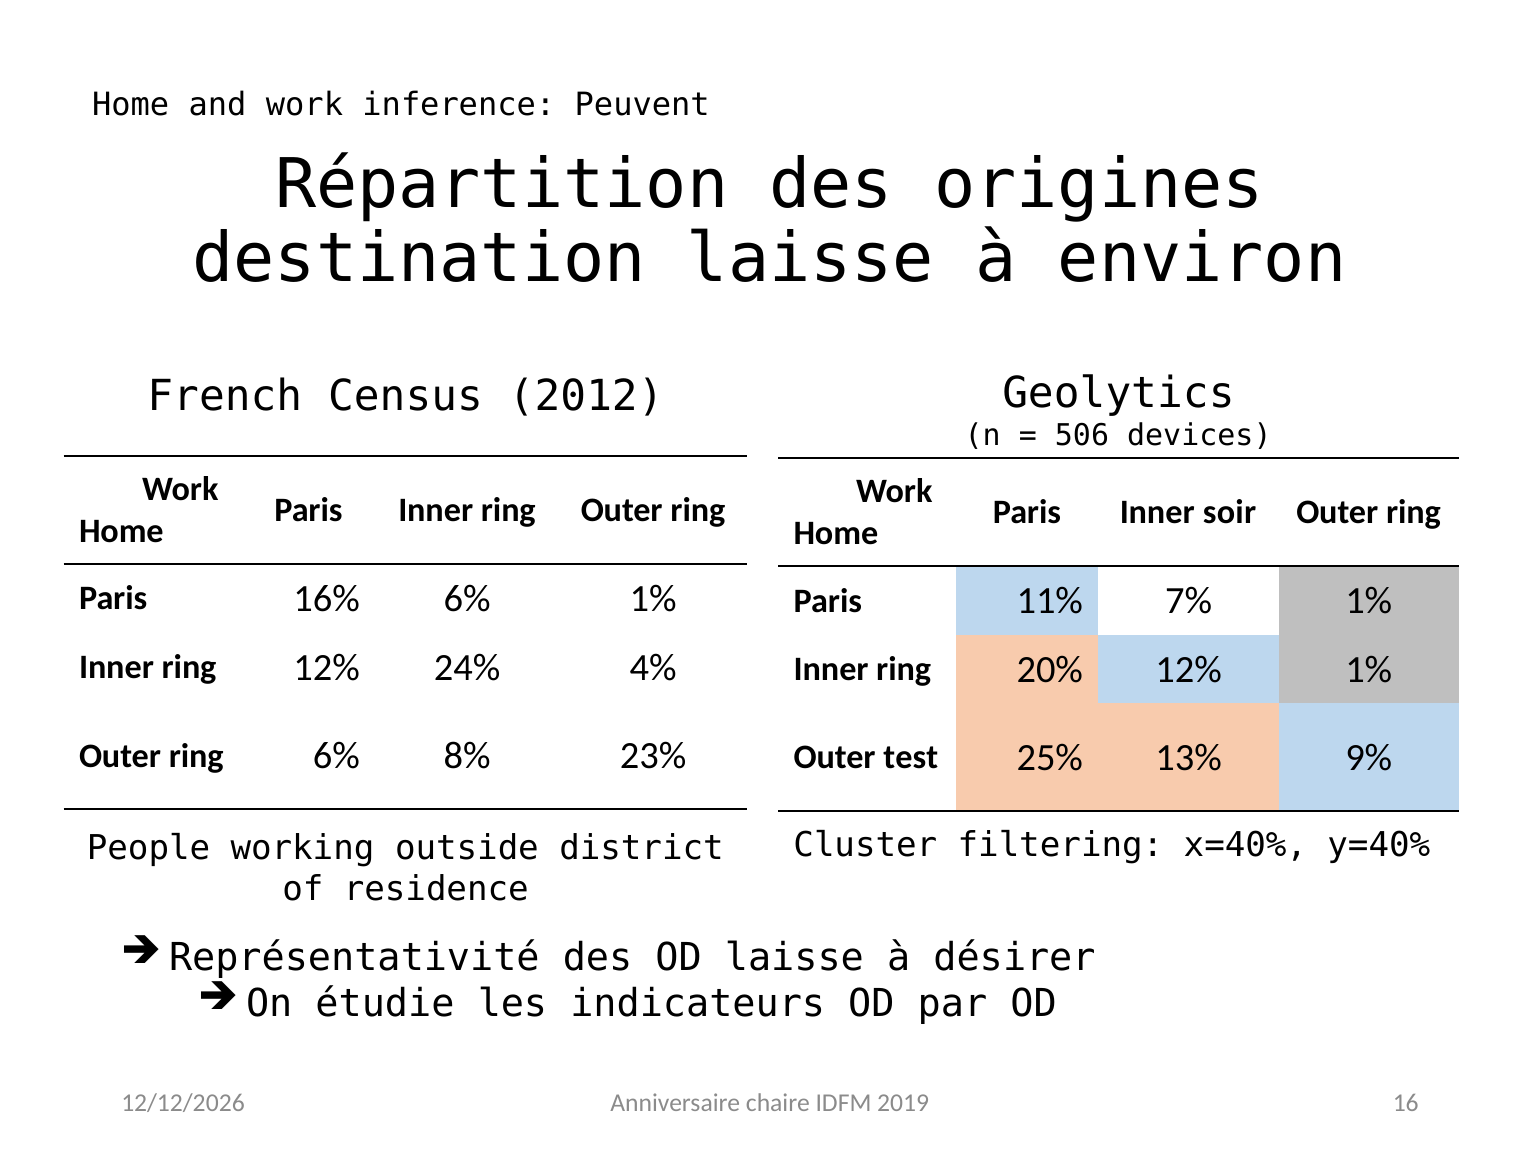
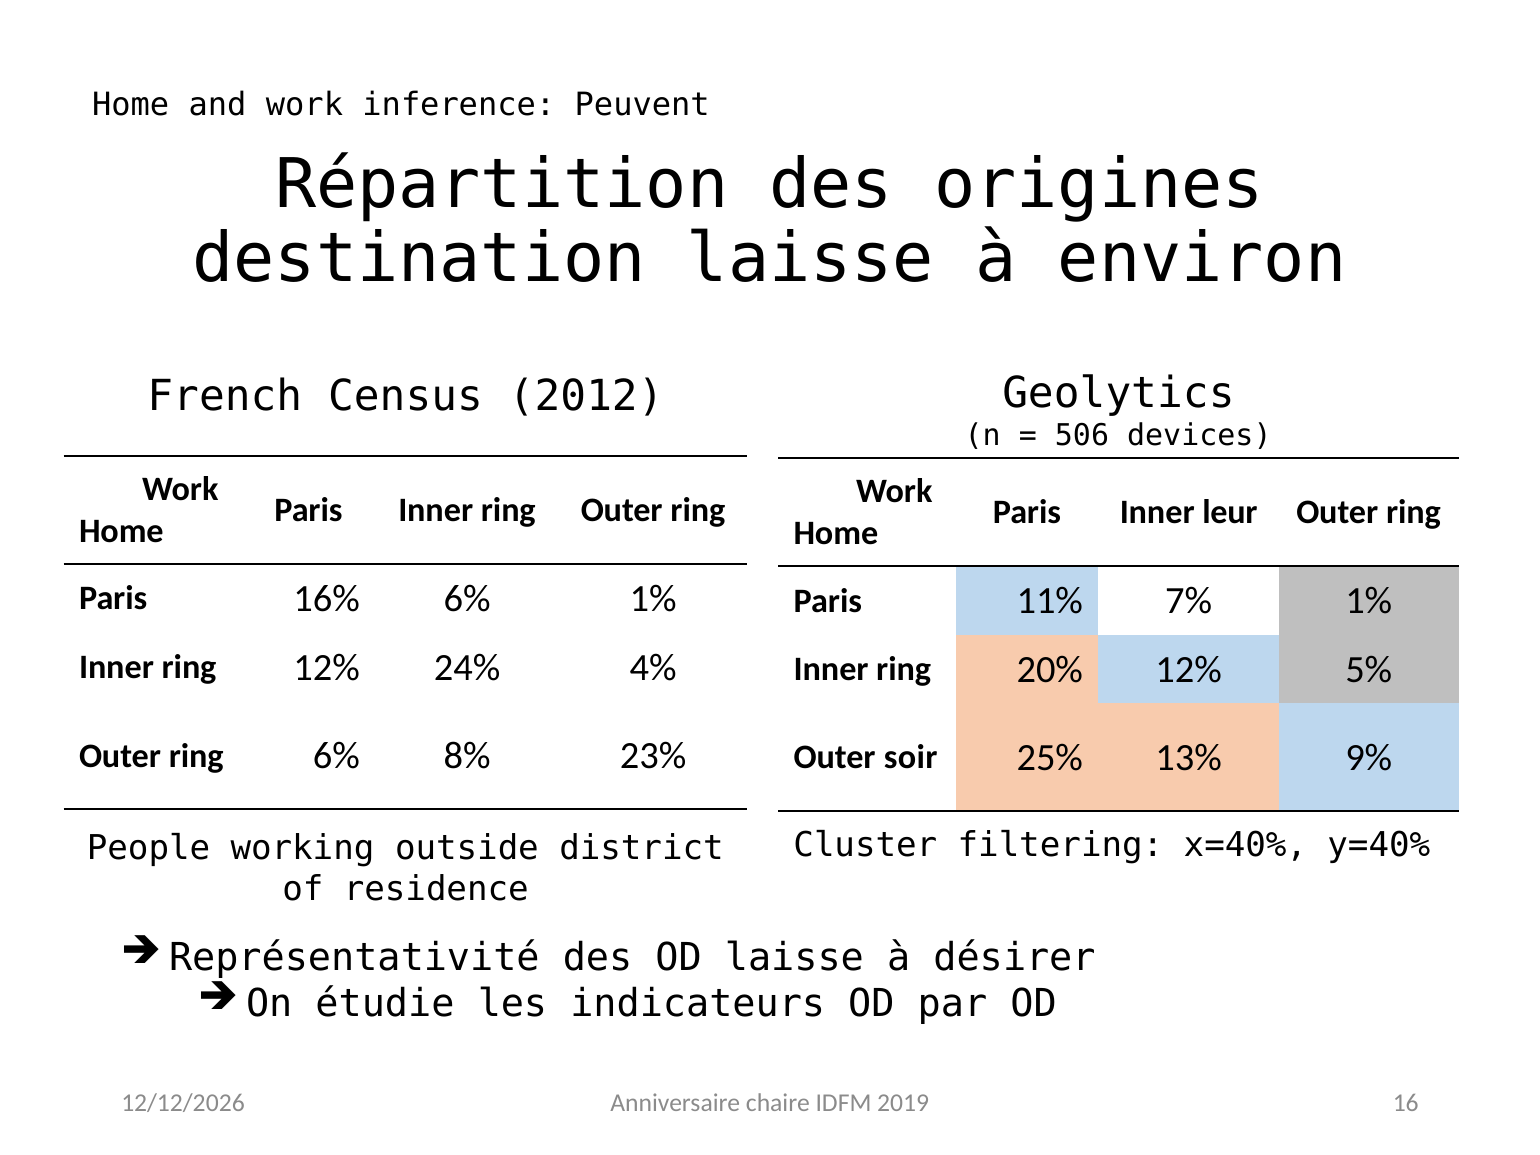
soir: soir -> leur
12% 1%: 1% -> 5%
test: test -> soir
